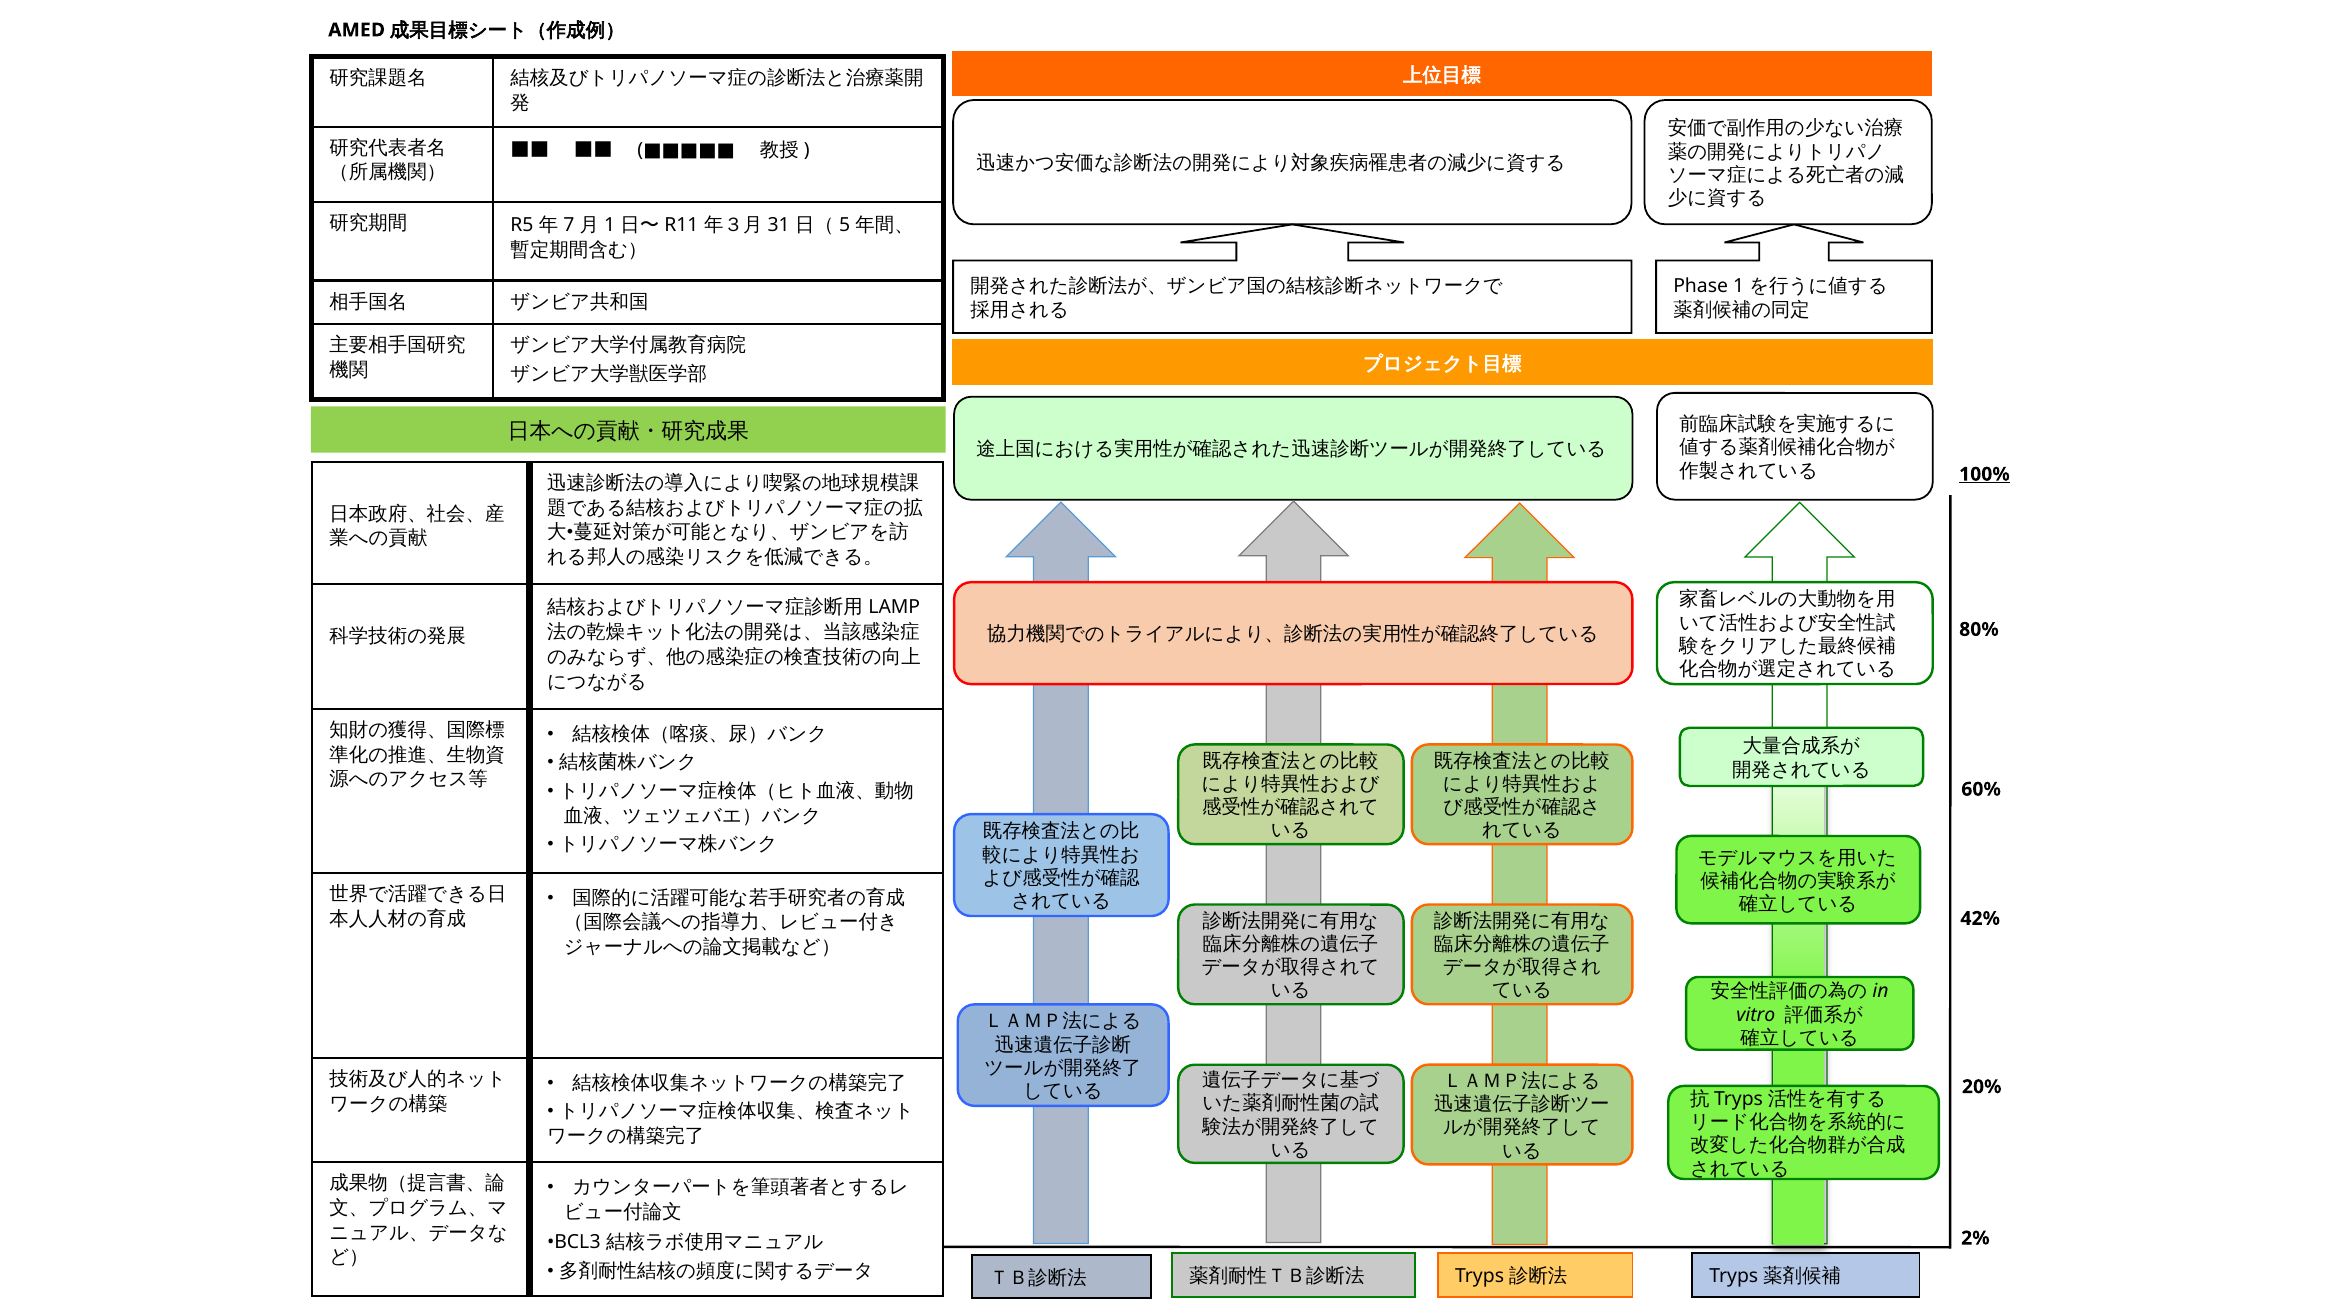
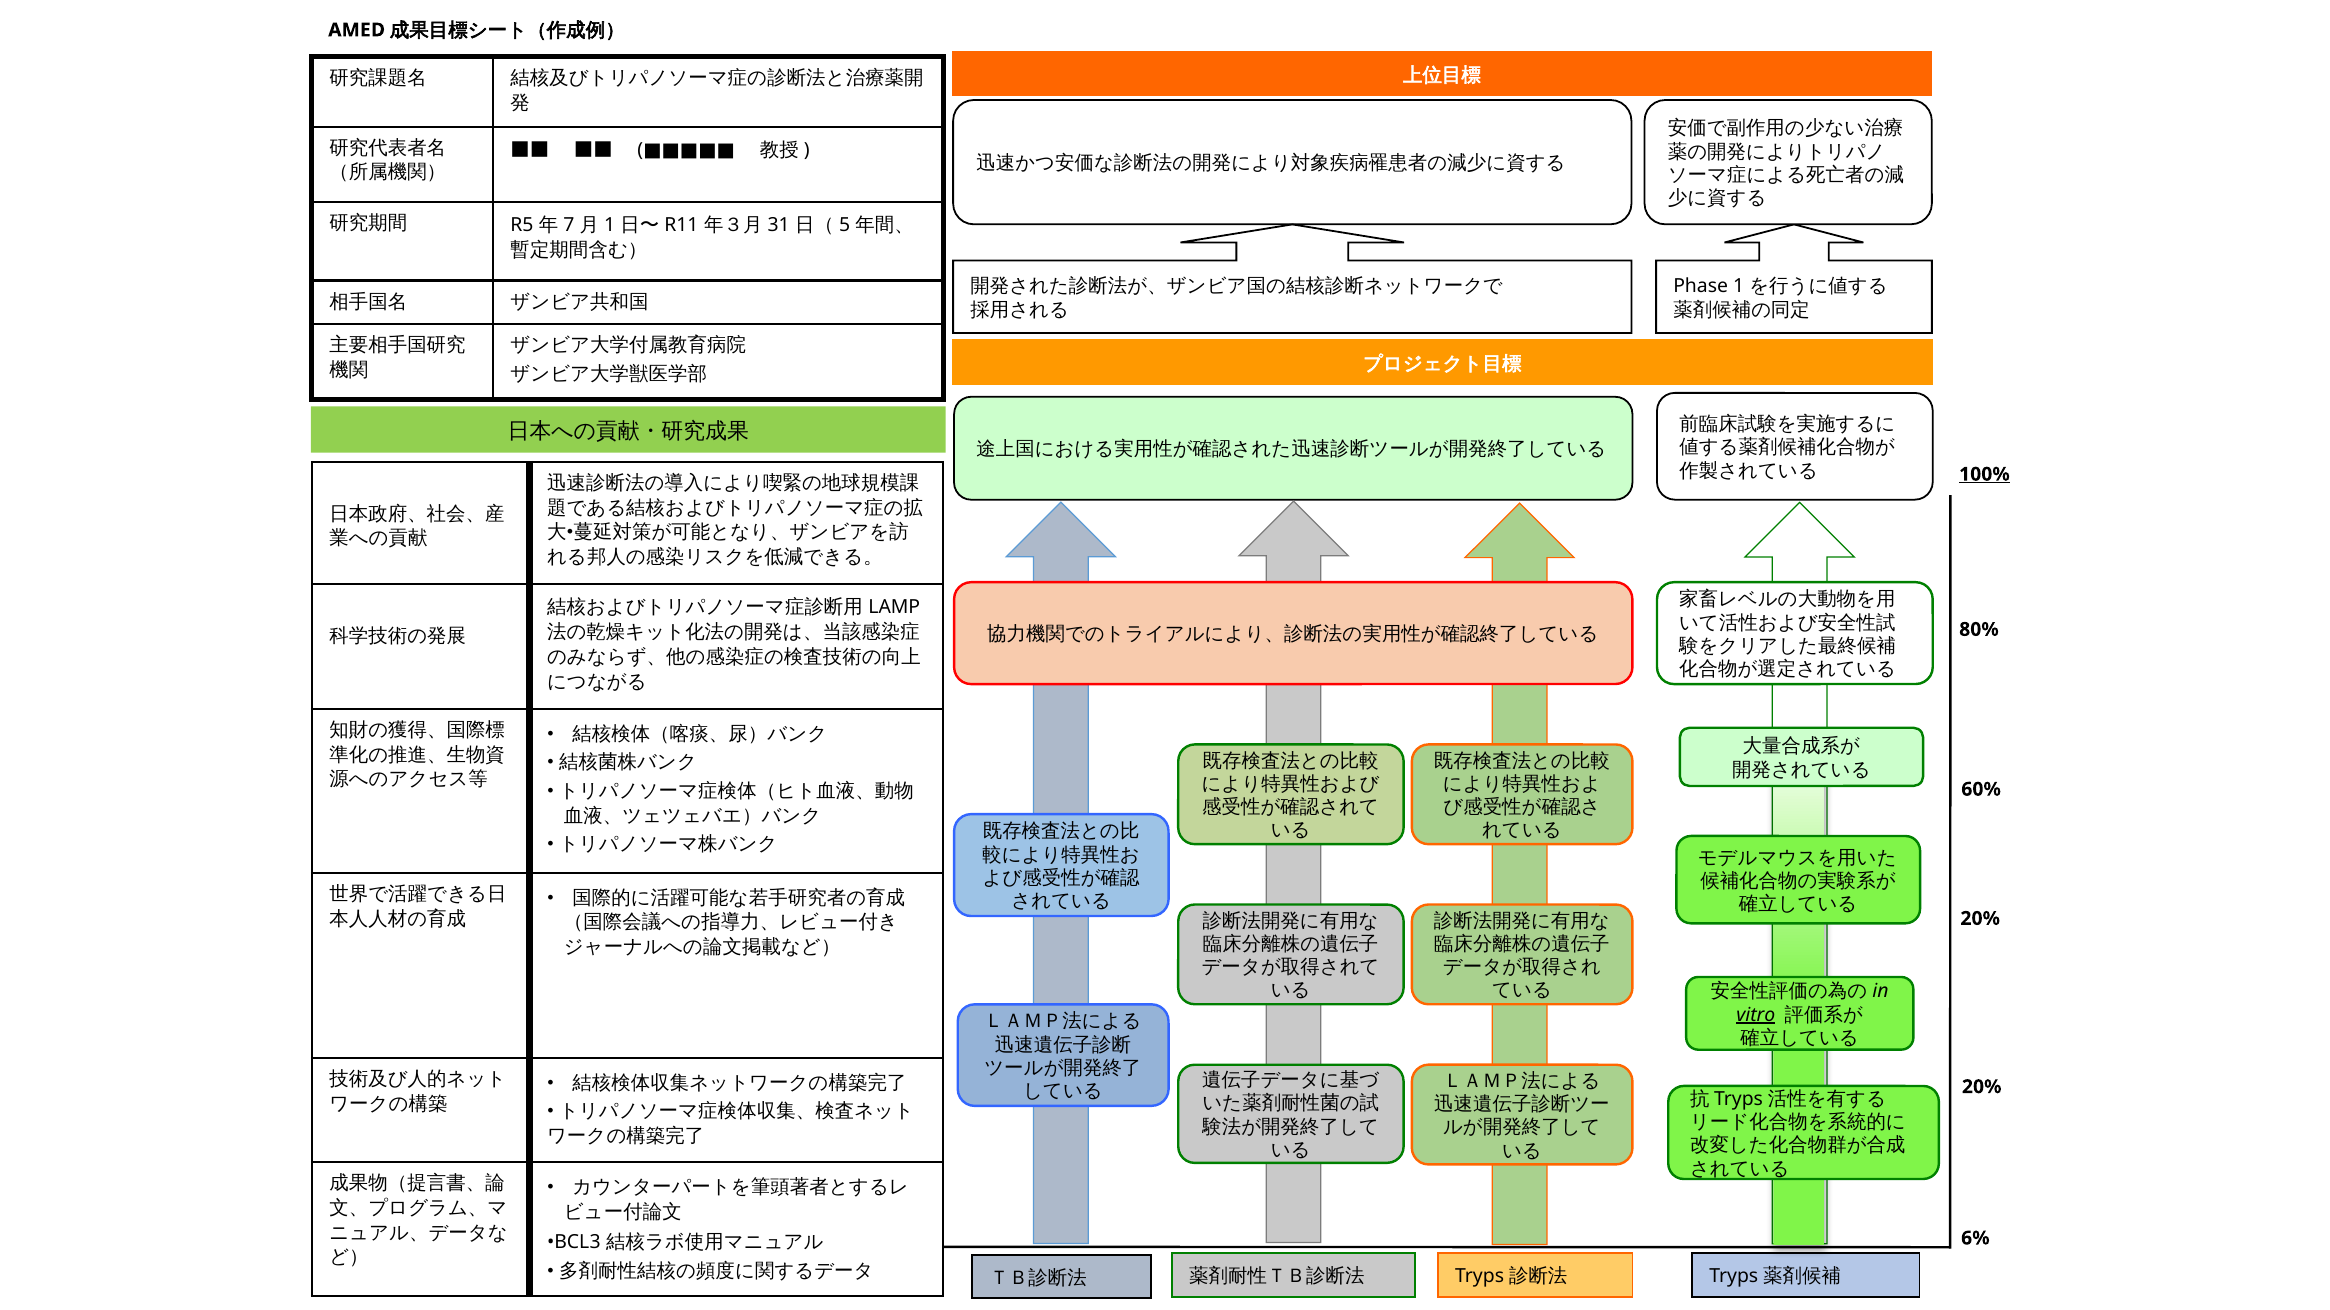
42% at (1980, 919): 42% -> 20%
vitro underline: none -> present
2%: 2% -> 6%
